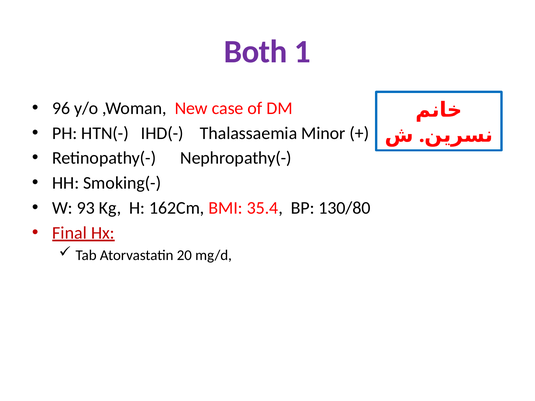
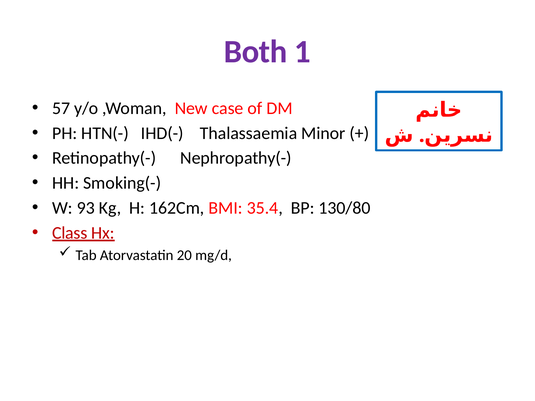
96: 96 -> 57
Final: Final -> Class
